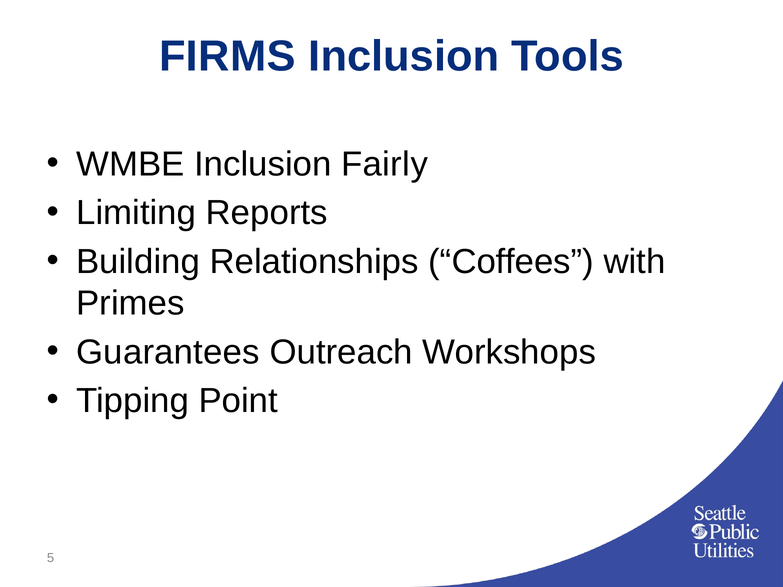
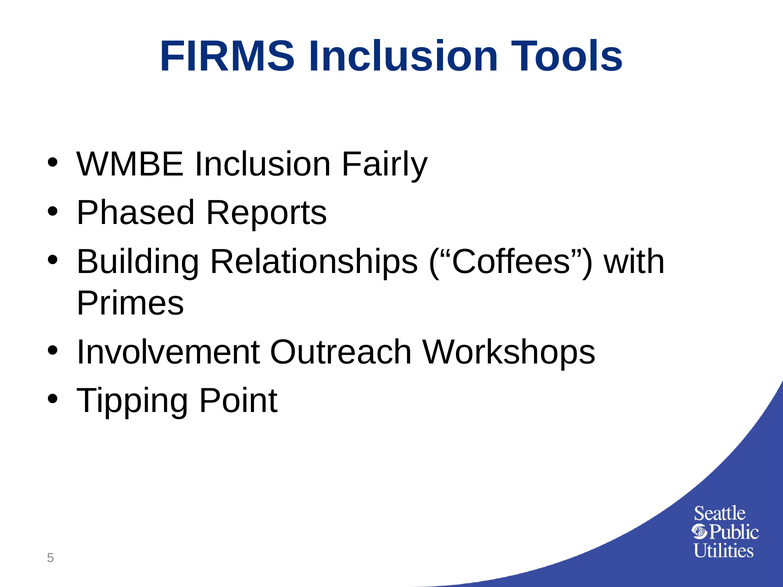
Limiting: Limiting -> Phased
Guarantees: Guarantees -> Involvement
